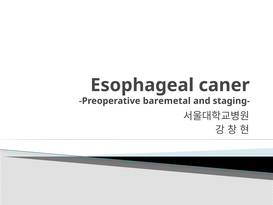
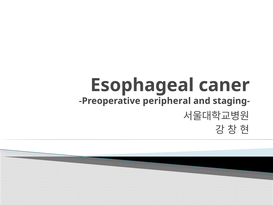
baremetal: baremetal -> peripheral
